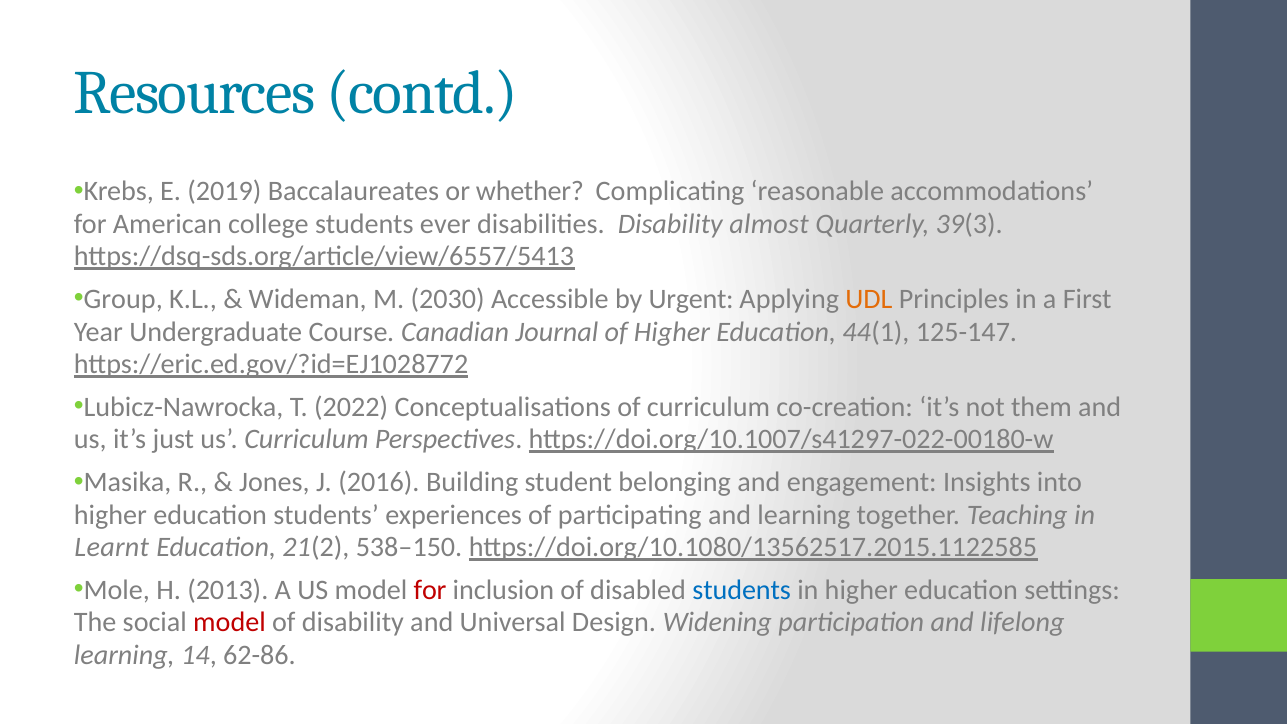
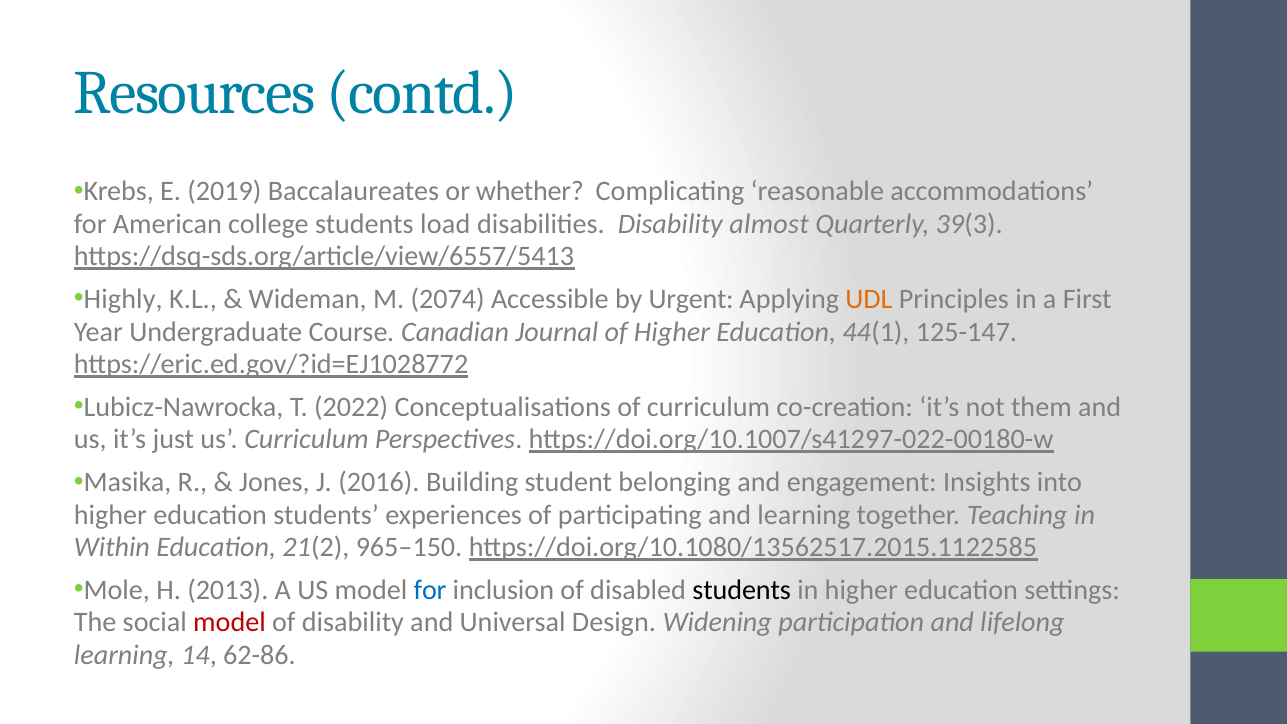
ever: ever -> load
Group: Group -> Highly
2030: 2030 -> 2074
Learnt: Learnt -> Within
538–150: 538–150 -> 965–150
for at (430, 590) colour: red -> blue
students at (742, 590) colour: blue -> black
